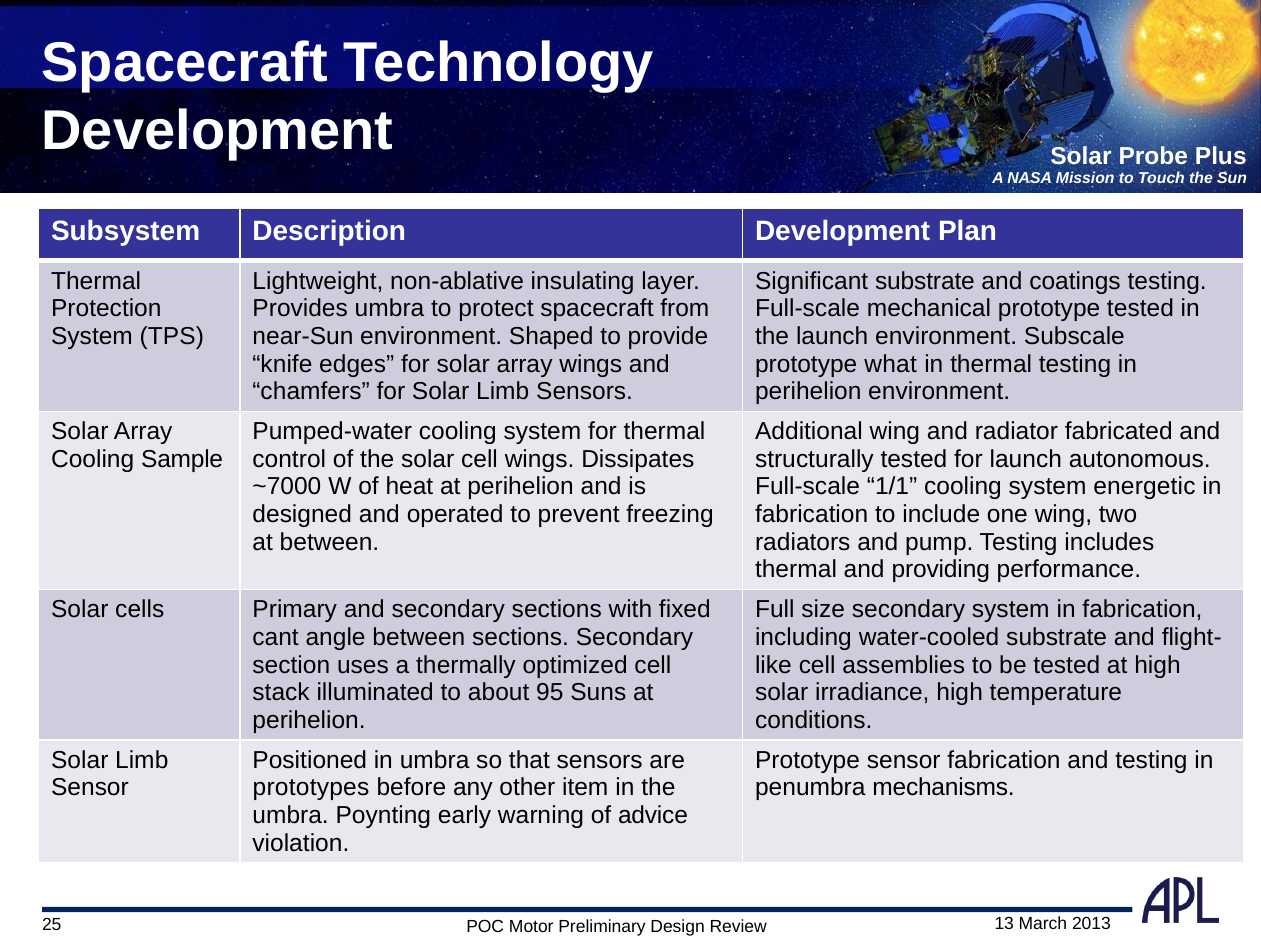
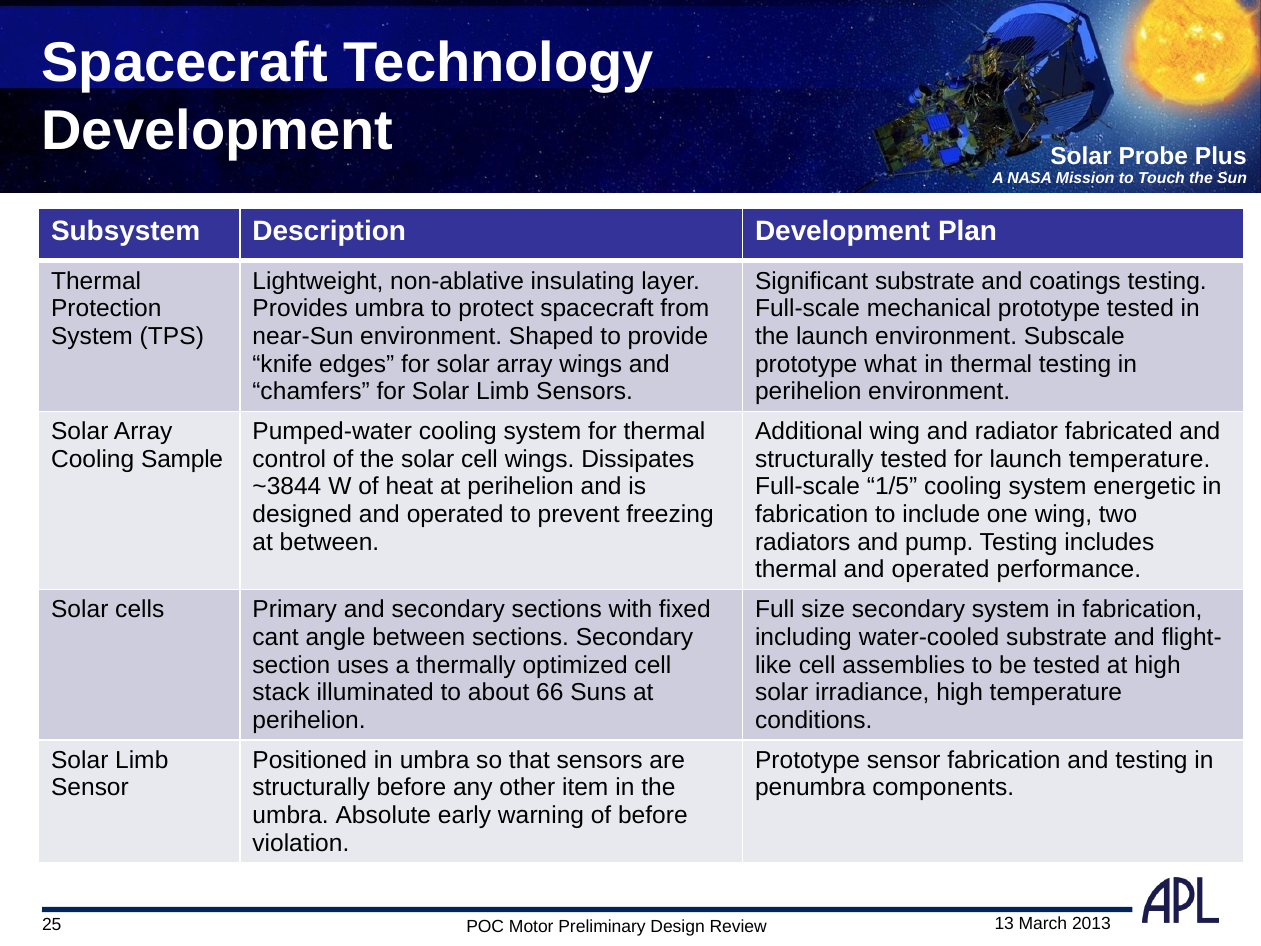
launch autonomous: autonomous -> temperature
~7000: ~7000 -> ~3844
1/1: 1/1 -> 1/5
thermal and providing: providing -> operated
95: 95 -> 66
prototypes at (311, 788): prototypes -> structurally
mechanisms: mechanisms -> components
Poynting: Poynting -> Absolute
of advice: advice -> before
